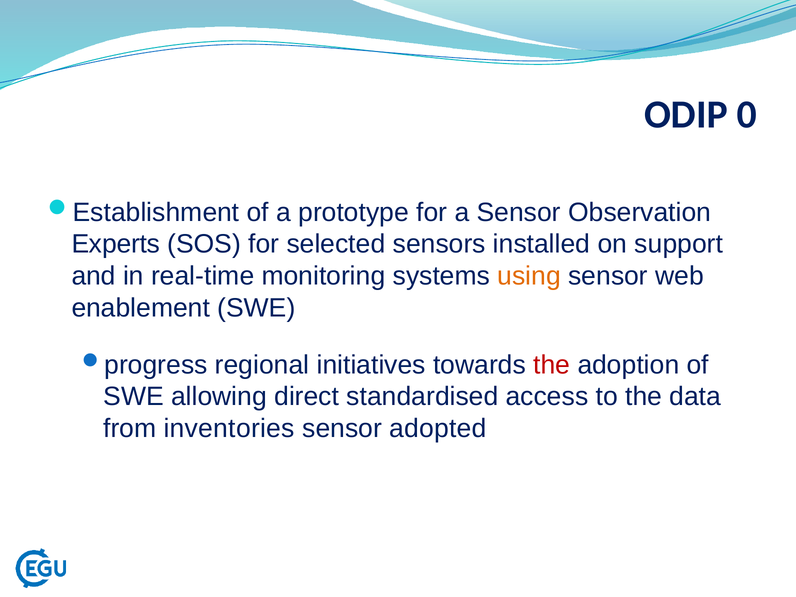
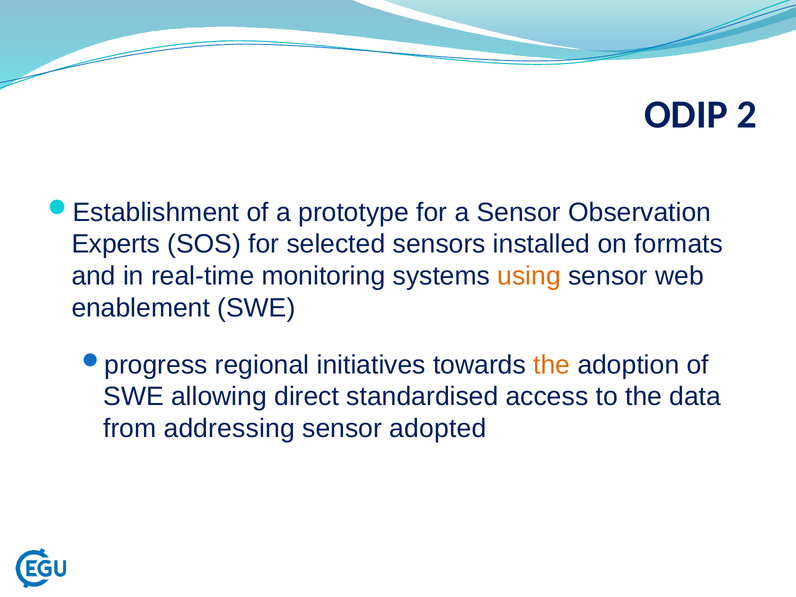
0: 0 -> 2
support: support -> formats
the at (552, 365) colour: red -> orange
inventories: inventories -> addressing
